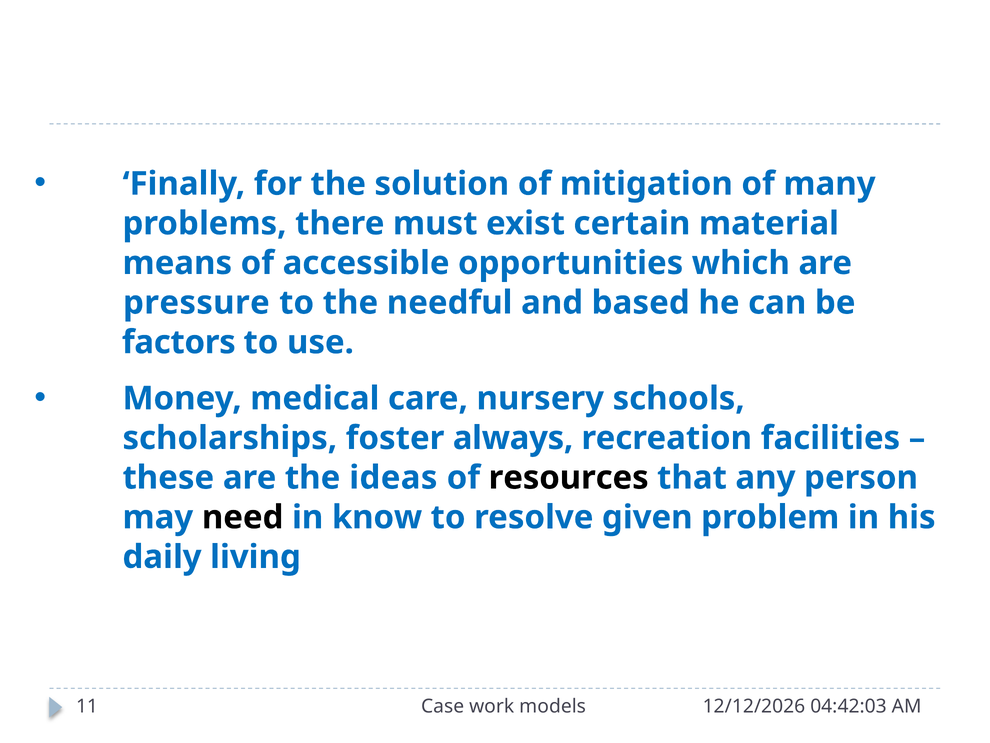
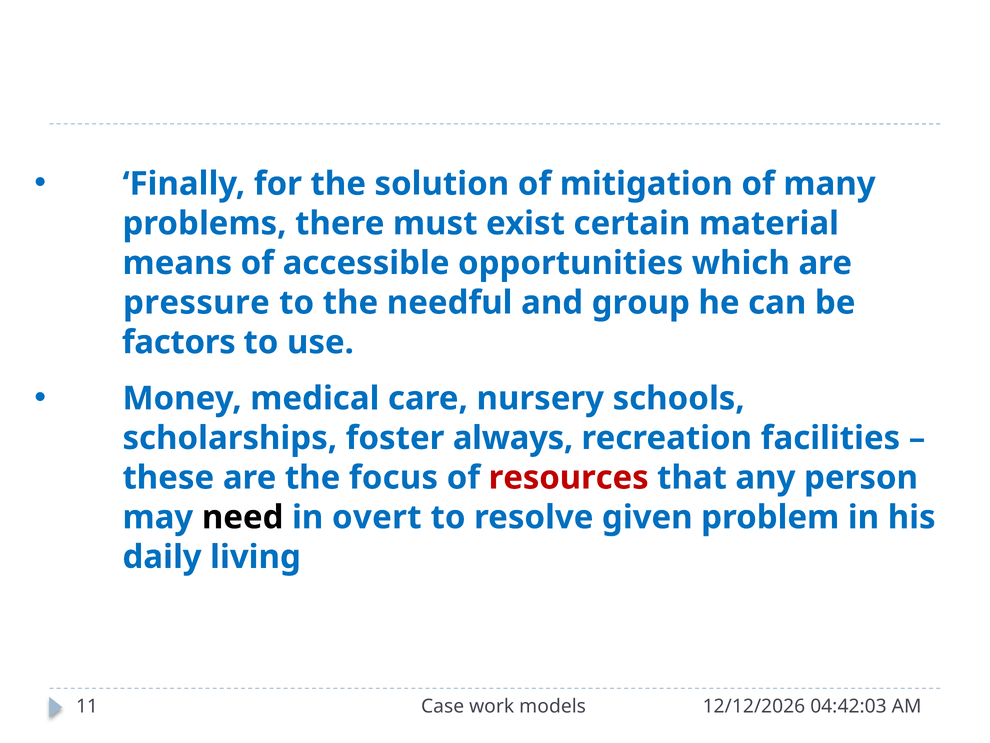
based: based -> group
ideas: ideas -> focus
resources colour: black -> red
know: know -> overt
